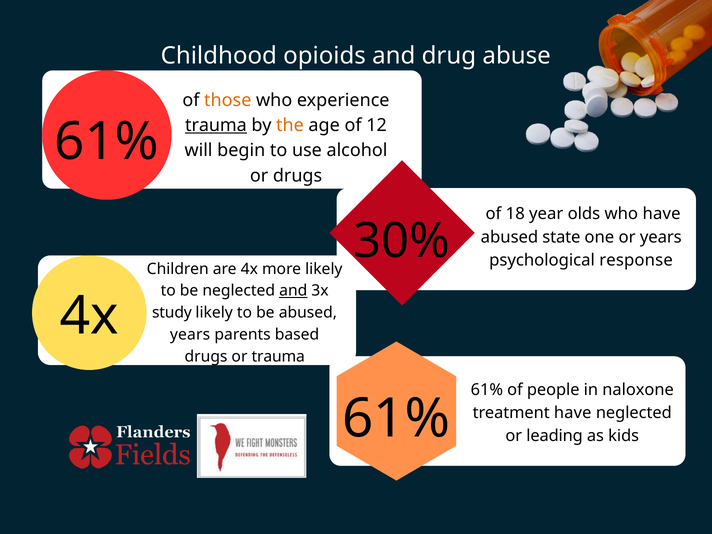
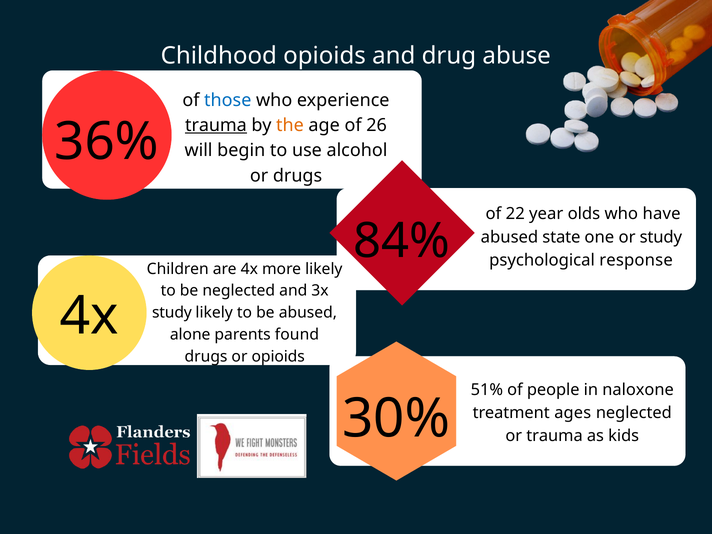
those colour: orange -> blue
12: 12 -> 26
61% at (107, 142): 61% -> 36%
18: 18 -> 22
30%: 30% -> 84%
or years: years -> study
and at (293, 291) underline: present -> none
years at (190, 335): years -> alone
based: based -> found
or trauma: trauma -> opioids
61% at (487, 390): 61% -> 51%
61% at (396, 419): 61% -> 30%
treatment have: have -> ages
or leading: leading -> trauma
